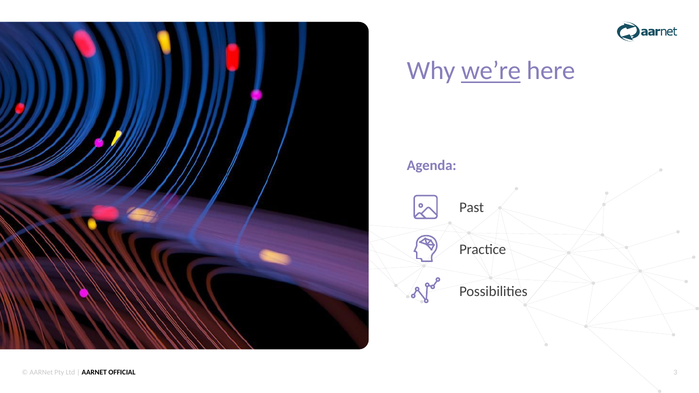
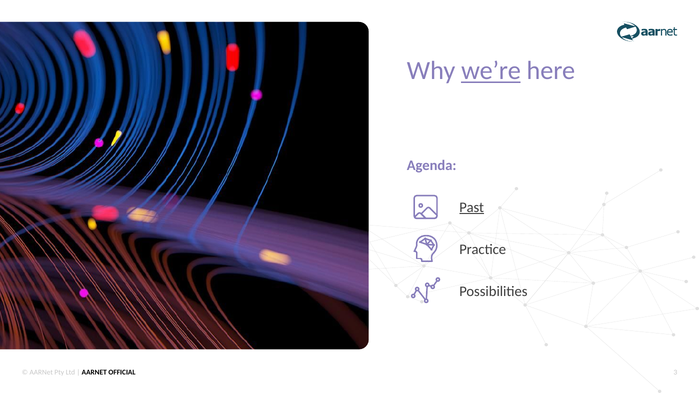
Past underline: none -> present
